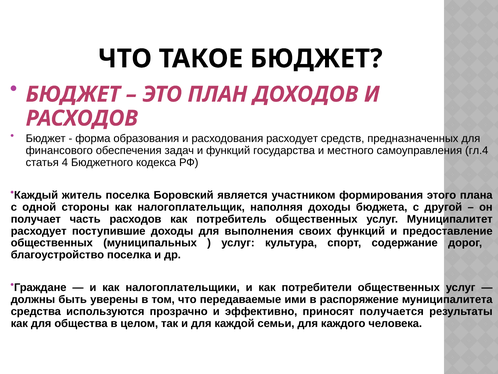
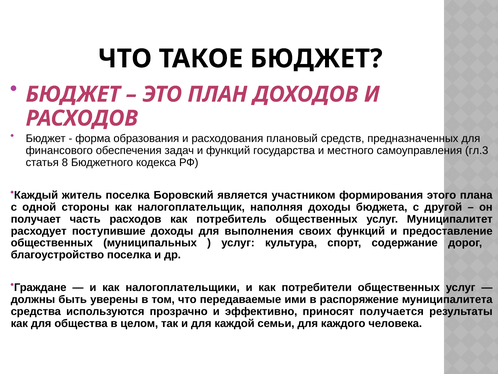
расходования расходует: расходует -> плановый
гл.4: гл.4 -> гл.3
4: 4 -> 8
